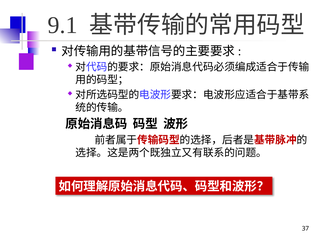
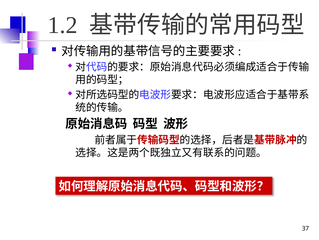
9.1: 9.1 -> 1.2
